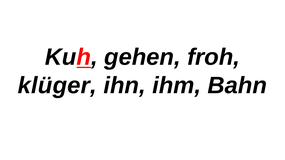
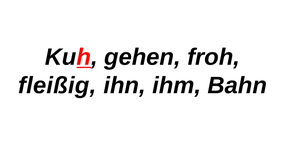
klüger: klüger -> fleißig
